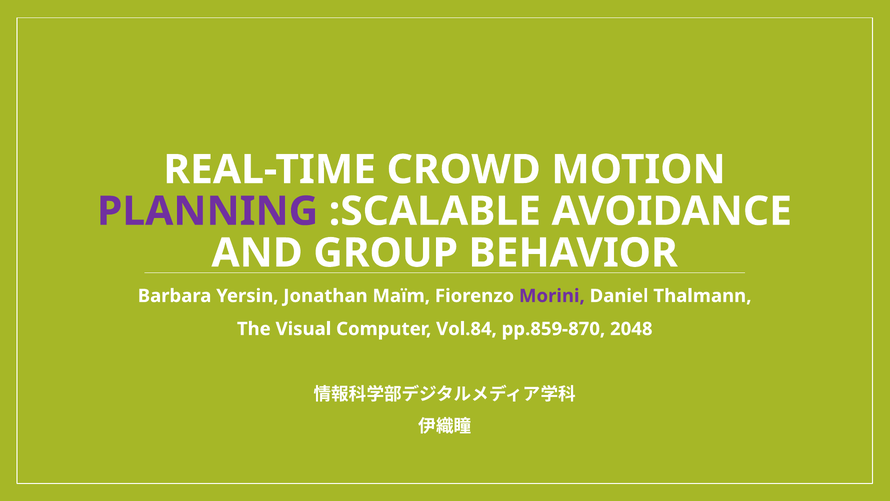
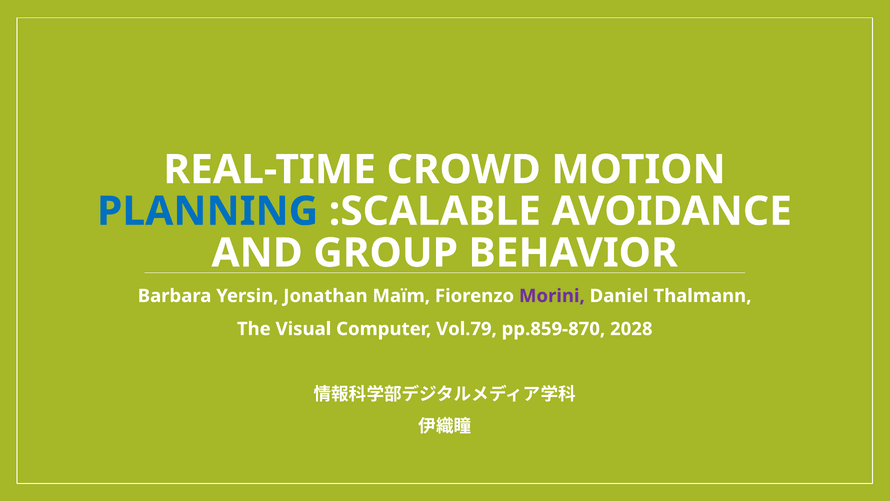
PLANNING colour: purple -> blue
Vol.84: Vol.84 -> Vol.79
2048: 2048 -> 2028
